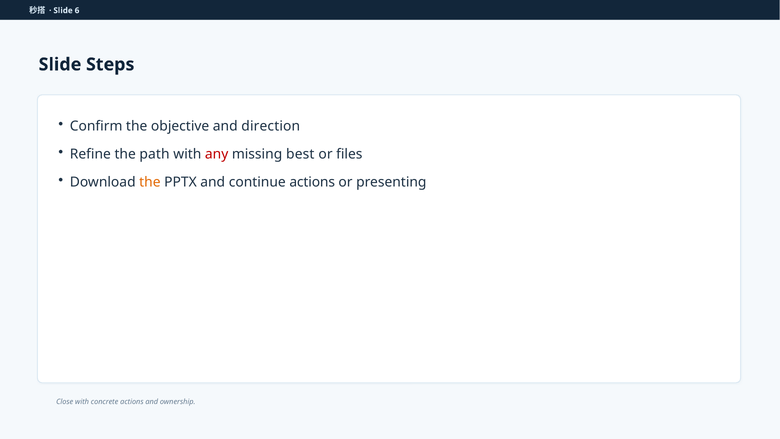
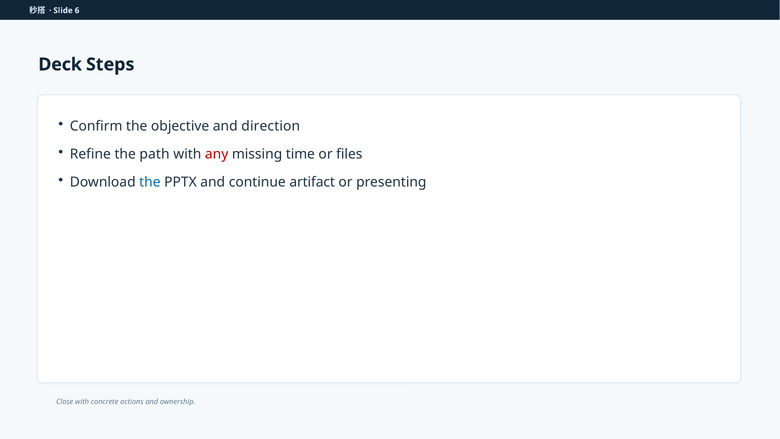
Slide at (60, 64): Slide -> Deck
best: best -> time
the at (150, 182) colour: orange -> blue
continue actions: actions -> artifact
